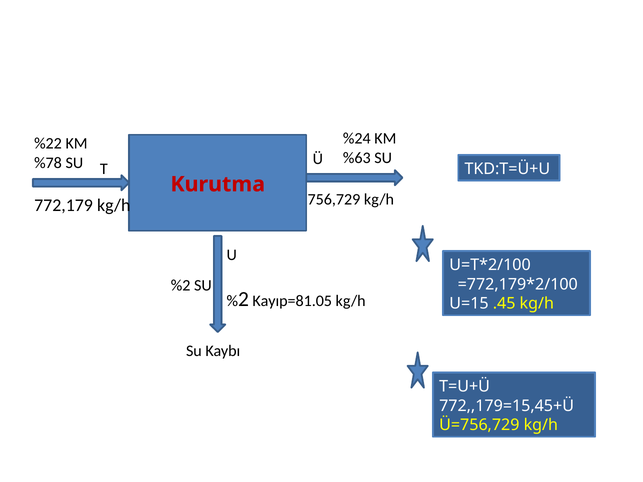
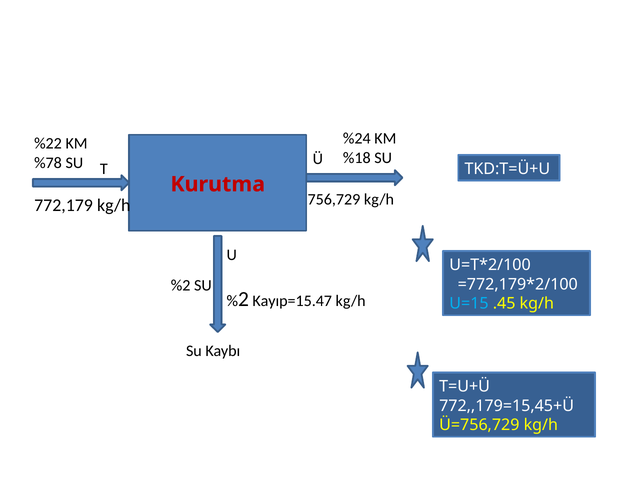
%63: %63 -> %18
Kayıp=81.05: Kayıp=81.05 -> Kayıp=15.47
U=15 colour: white -> light blue
